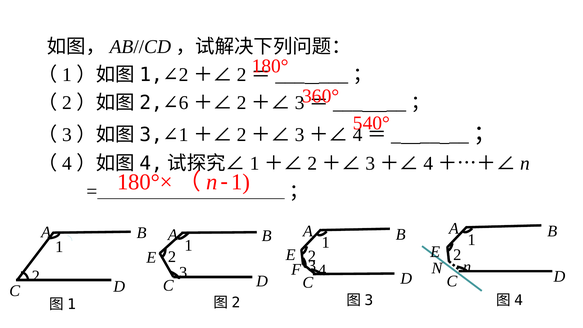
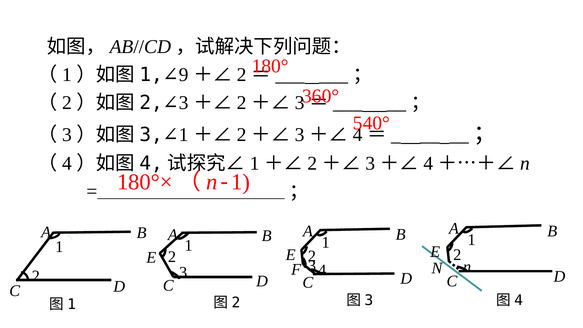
2 at (184, 75): 2 -> 9
6 at (184, 103): 6 -> 3
